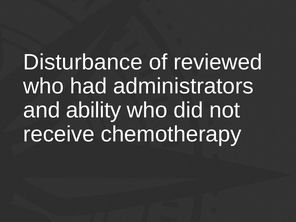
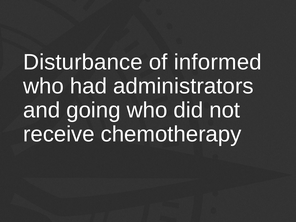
reviewed: reviewed -> informed
ability: ability -> going
